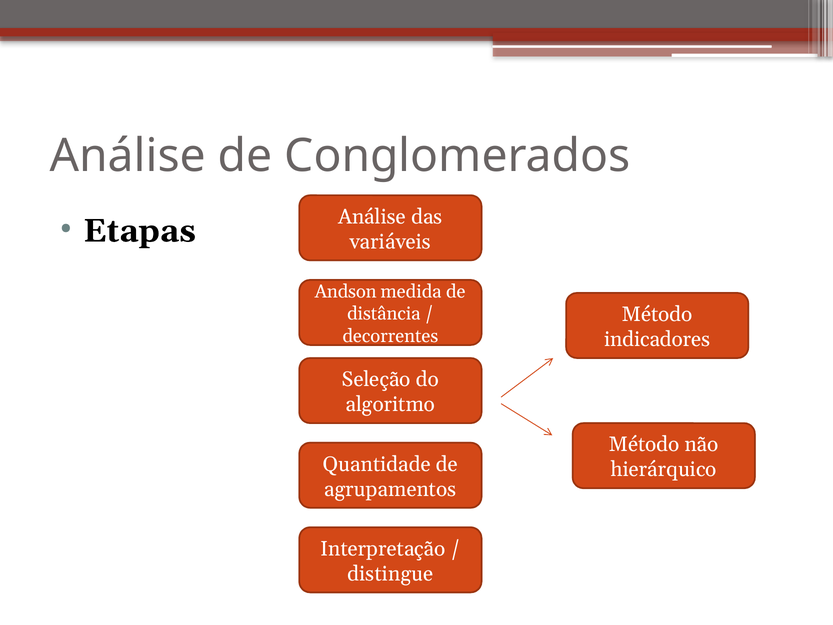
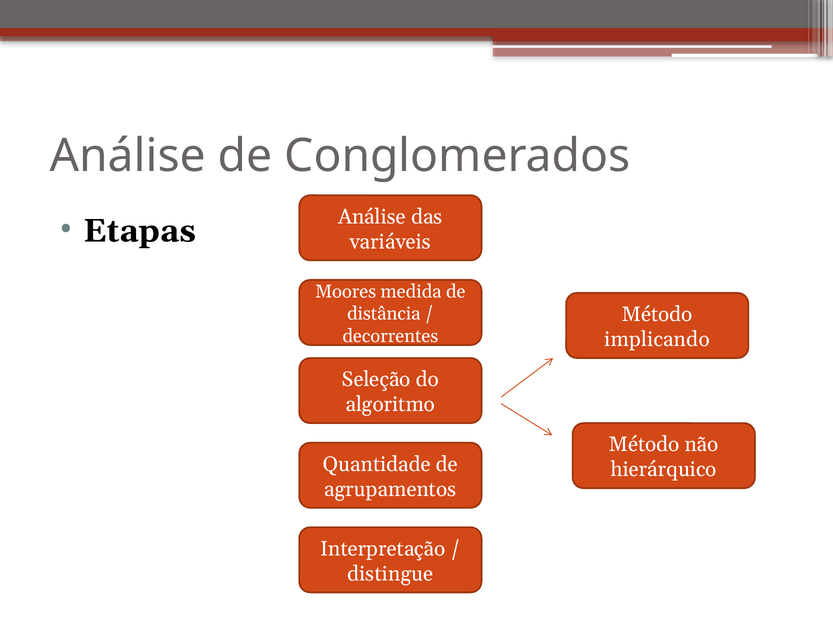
Andson: Andson -> Moores
indicadores: indicadores -> implicando
